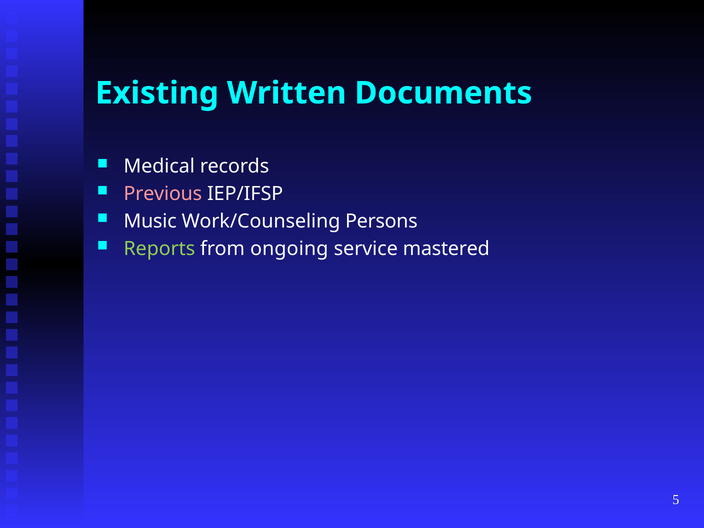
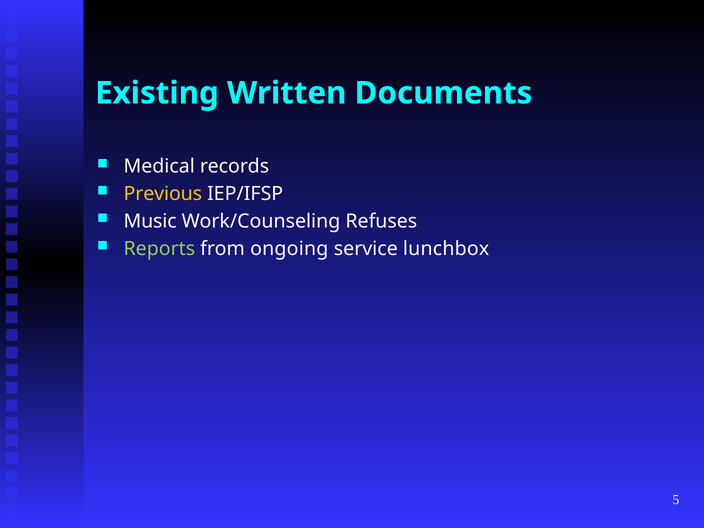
Previous colour: pink -> yellow
Persons: Persons -> Refuses
mastered: mastered -> lunchbox
